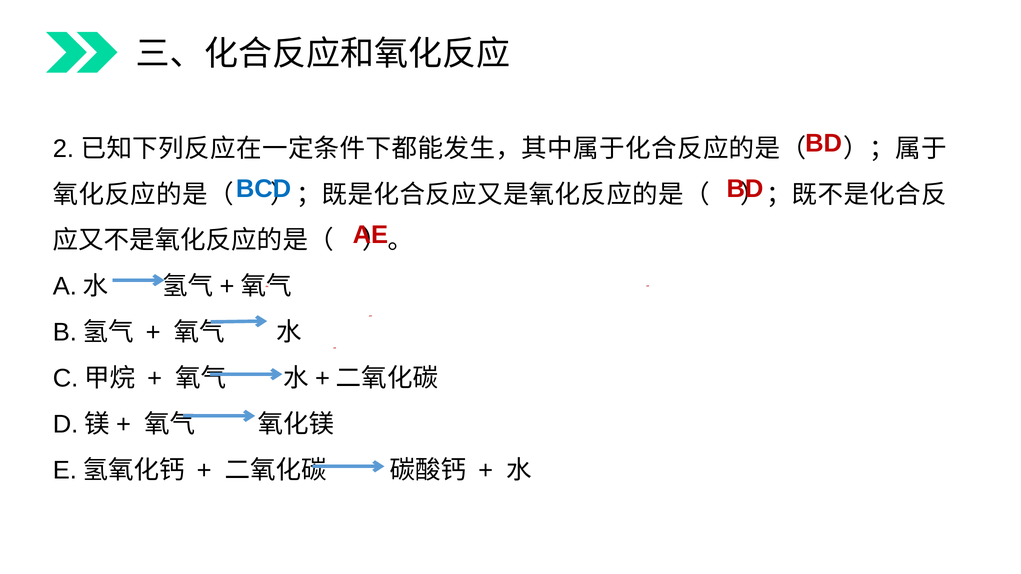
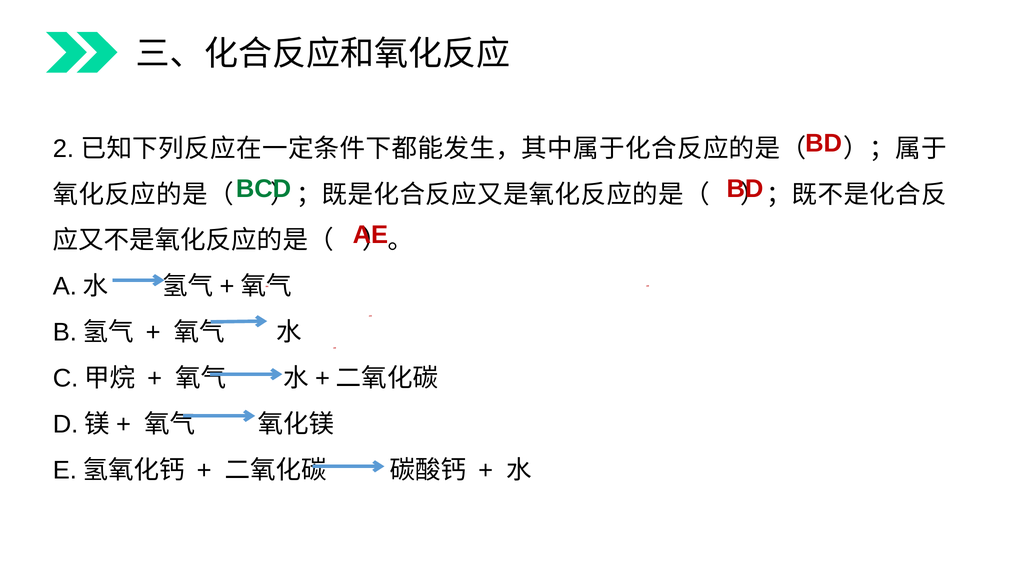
BCD colour: blue -> green
